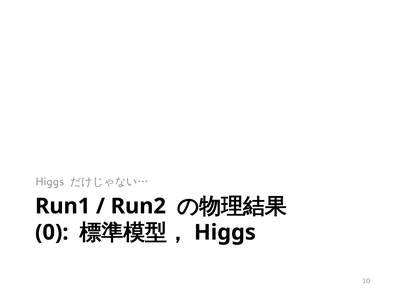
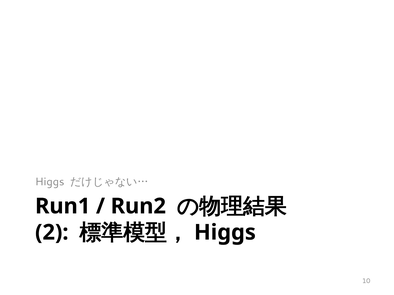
0: 0 -> 2
